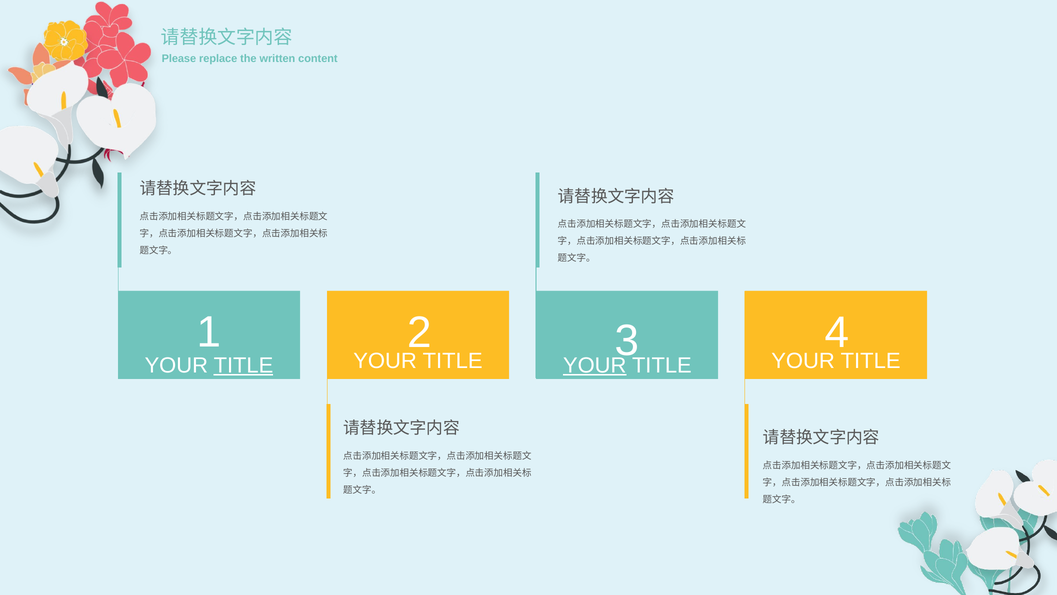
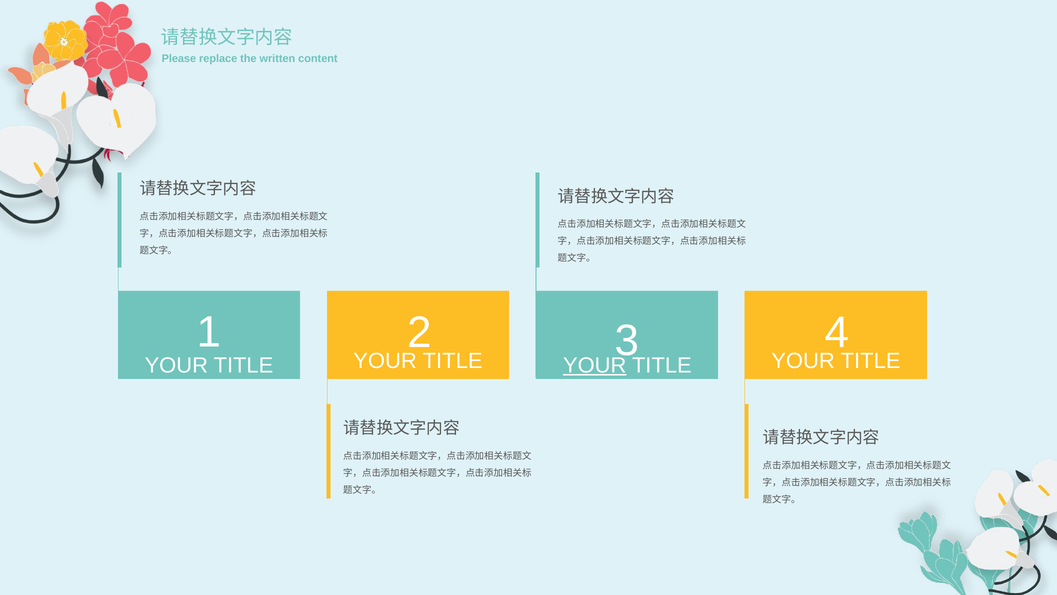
TITLE at (243, 365) underline: present -> none
